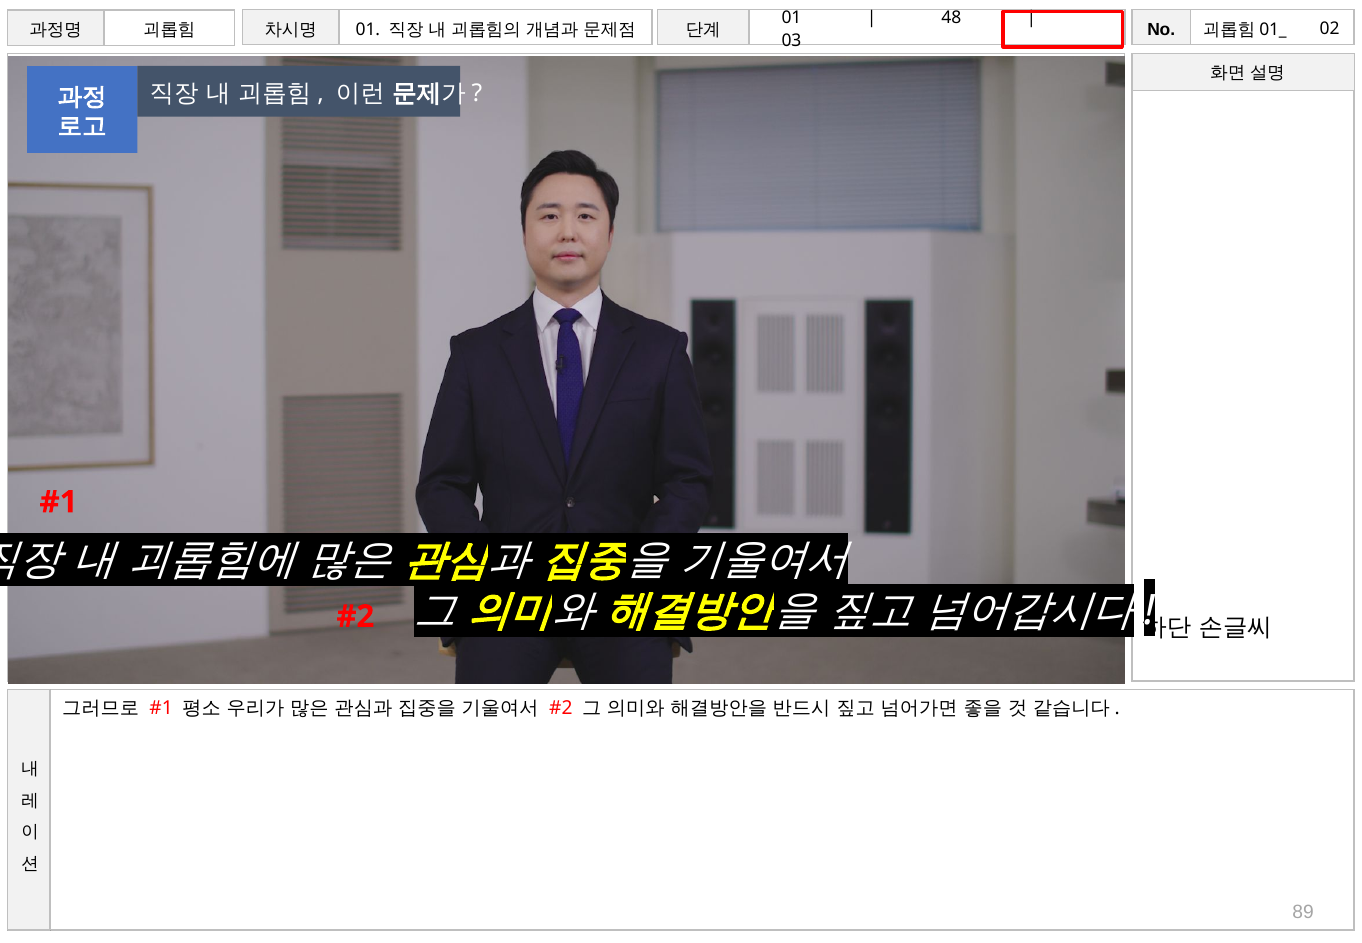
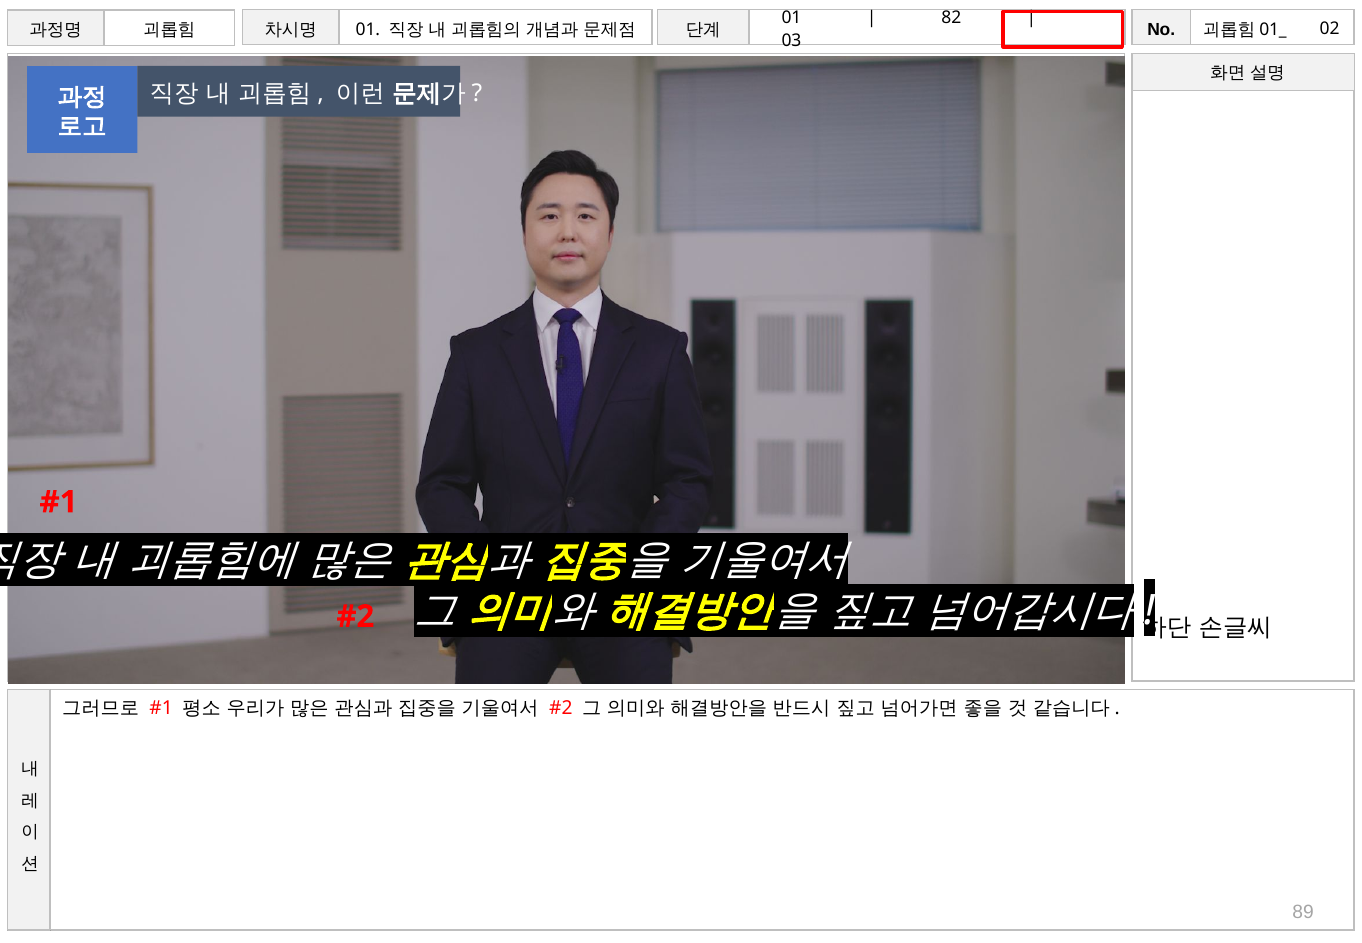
48: 48 -> 82
